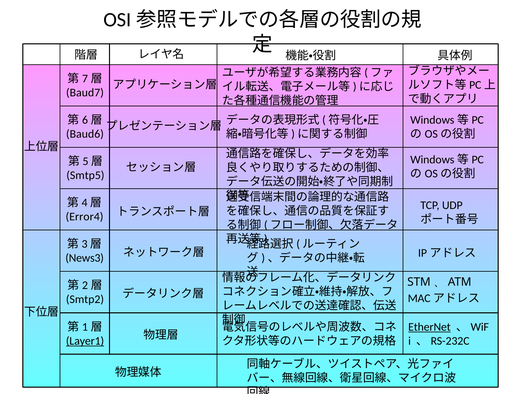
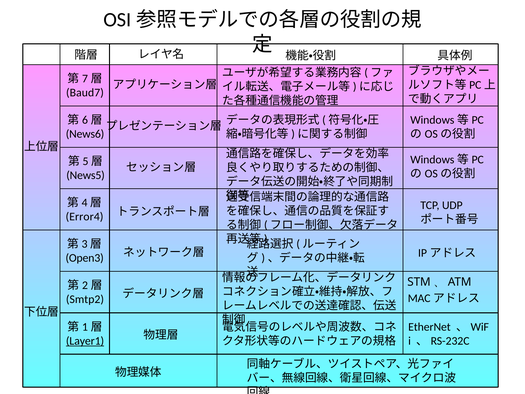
Baud6: Baud6 -> News6
Smtp5: Smtp5 -> News5
News3: News3 -> Open3
EtherNet underline: present -> none
